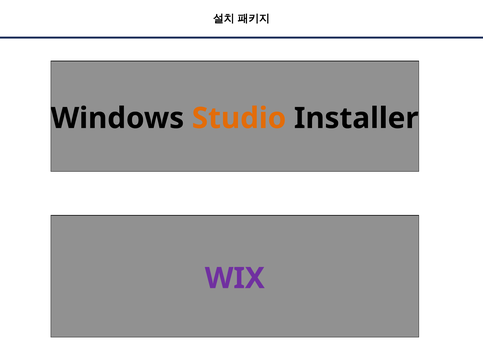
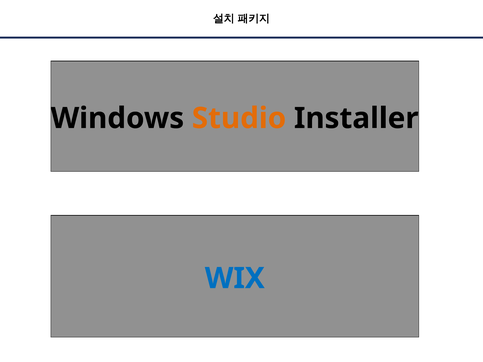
WIX colour: purple -> blue
